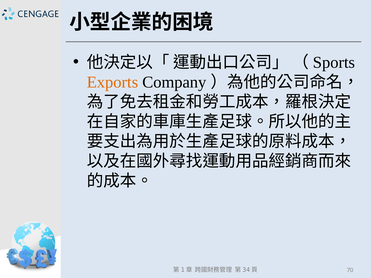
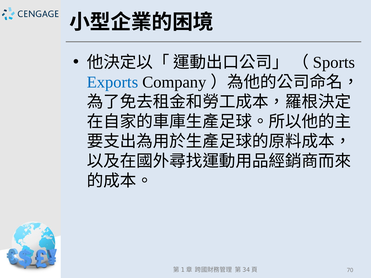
Exports colour: orange -> blue
